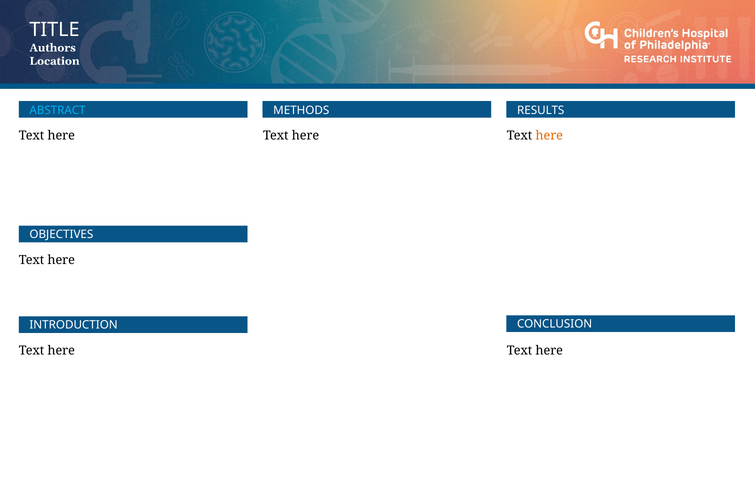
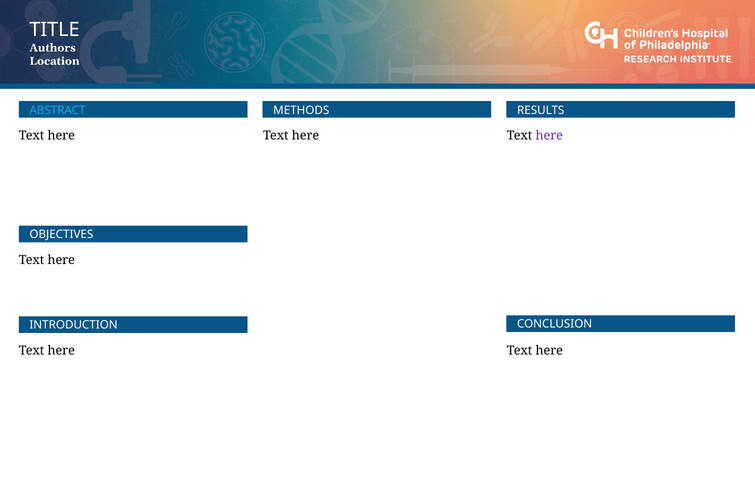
here at (549, 135) colour: orange -> purple
